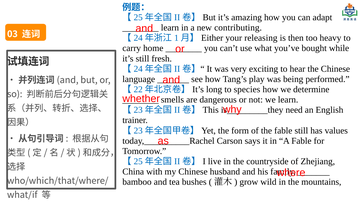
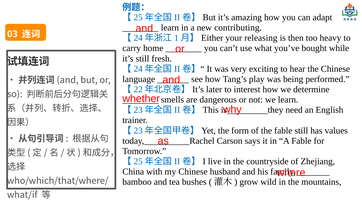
long: long -> later
species: species -> interest
